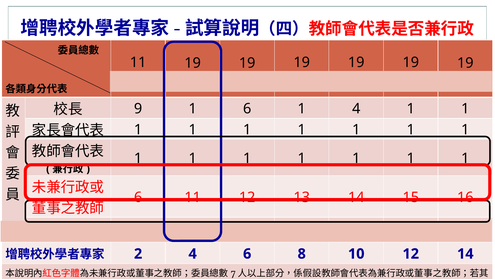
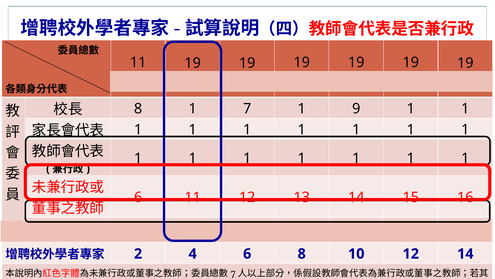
9 at (138, 108): 9 -> 8
1 6: 6 -> 7
1 4: 4 -> 9
